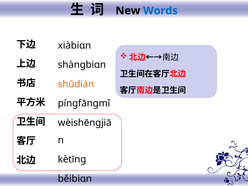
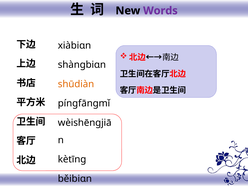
Words colour: blue -> purple
